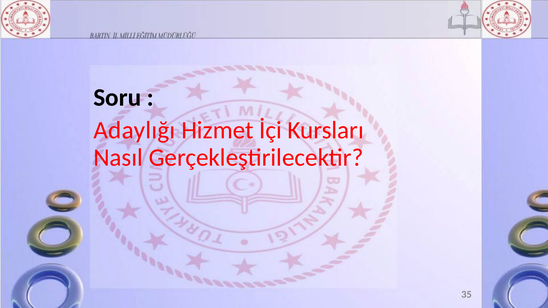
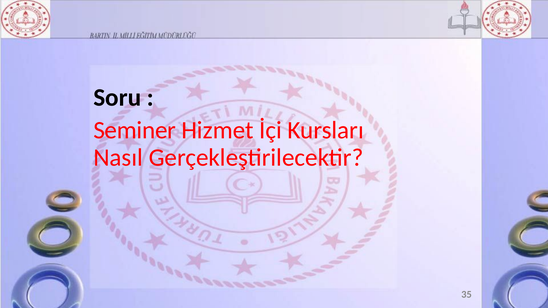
Adaylığı: Adaylığı -> Seminer
